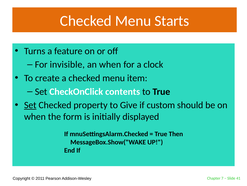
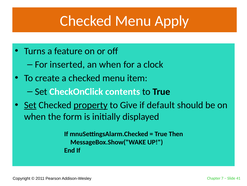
Starts: Starts -> Apply
invisible: invisible -> inserted
property underline: none -> present
custom: custom -> default
